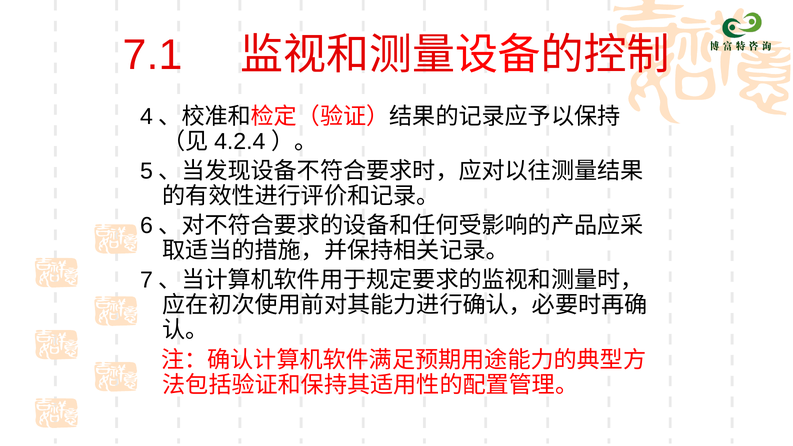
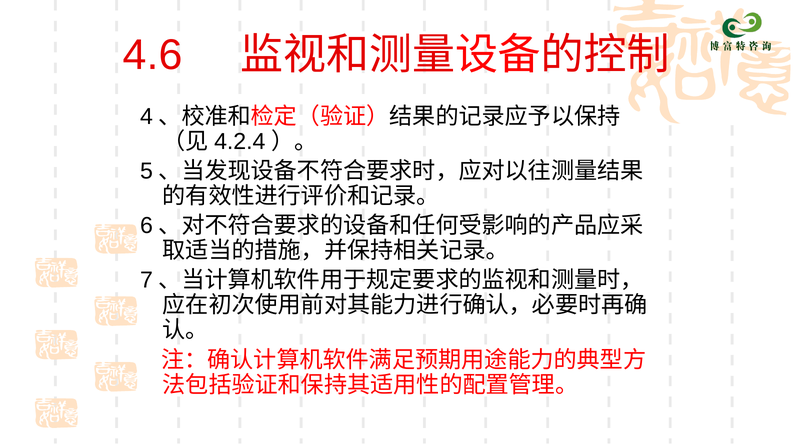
7.1: 7.1 -> 4.6
